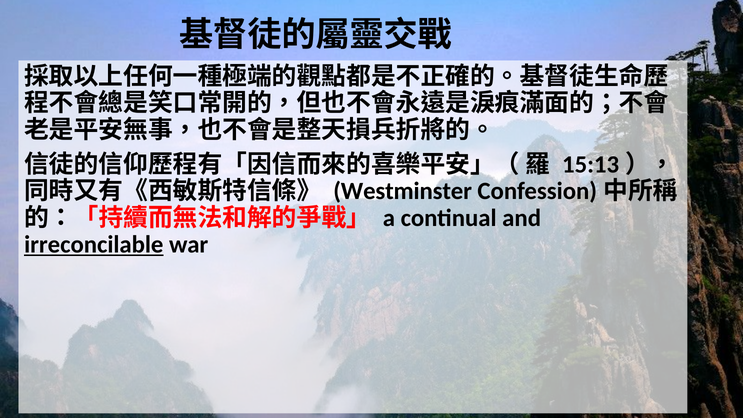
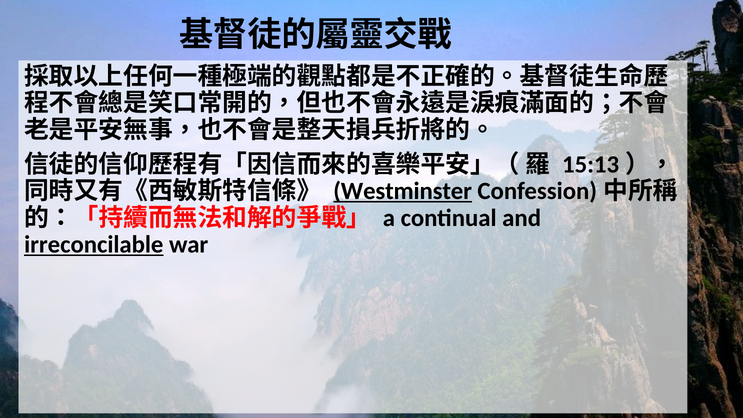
Westminster underline: none -> present
